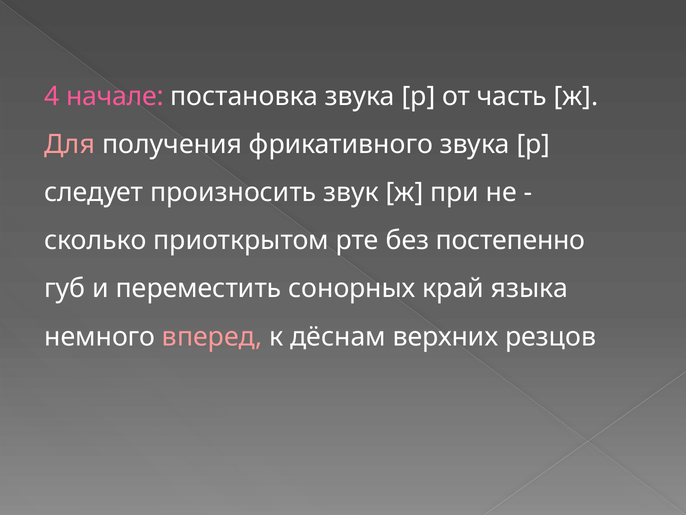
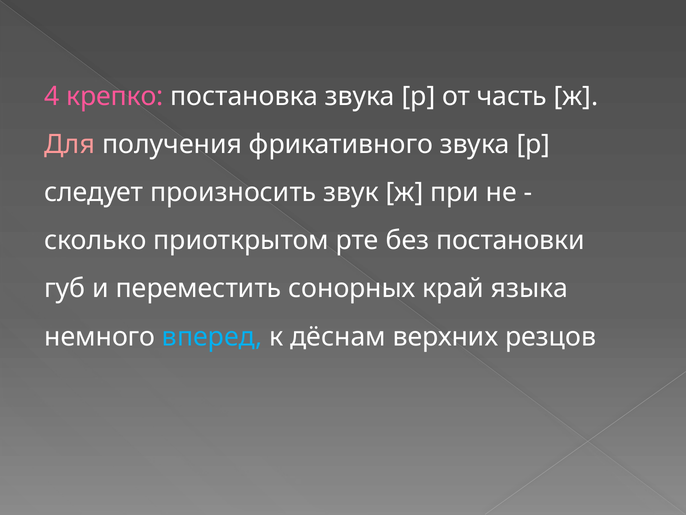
начале: начале -> крепко
постепенно: постепенно -> постановки
вперед colour: pink -> light blue
